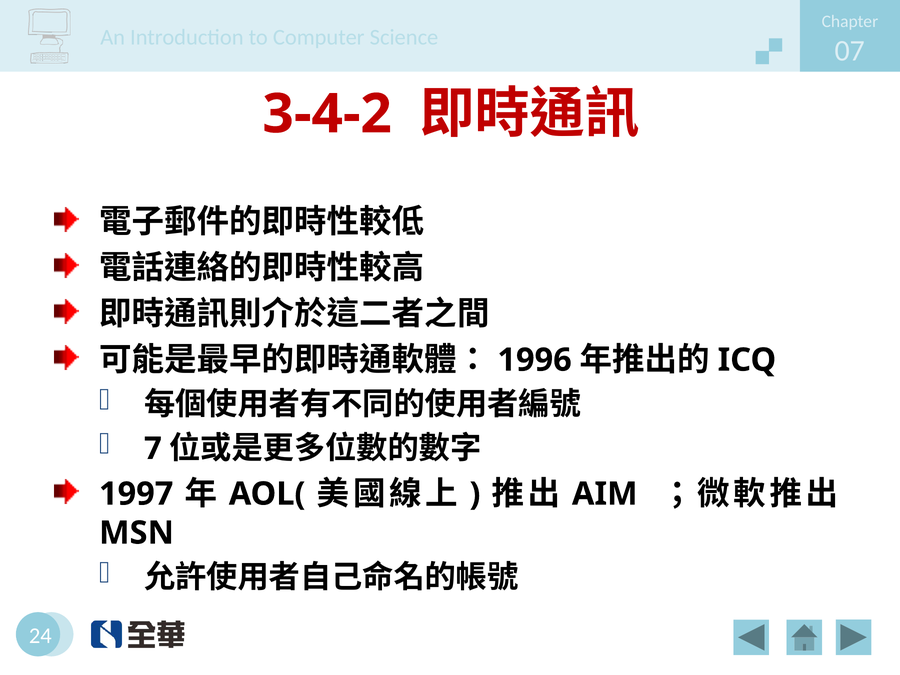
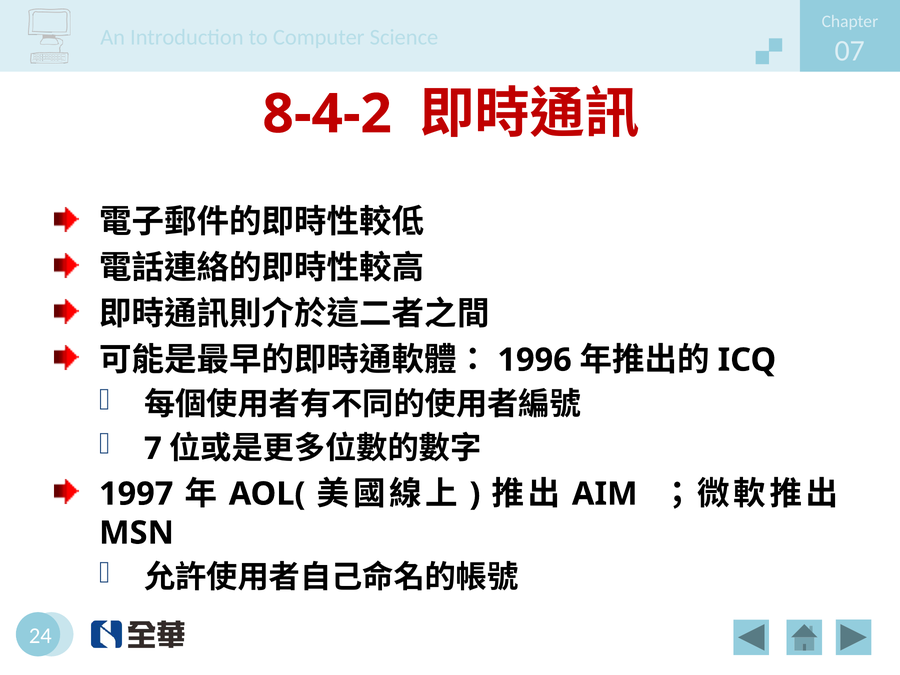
3-4-2: 3-4-2 -> 8-4-2
